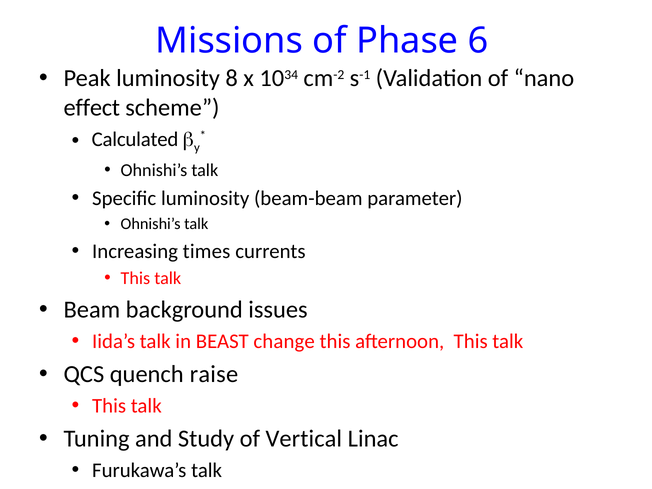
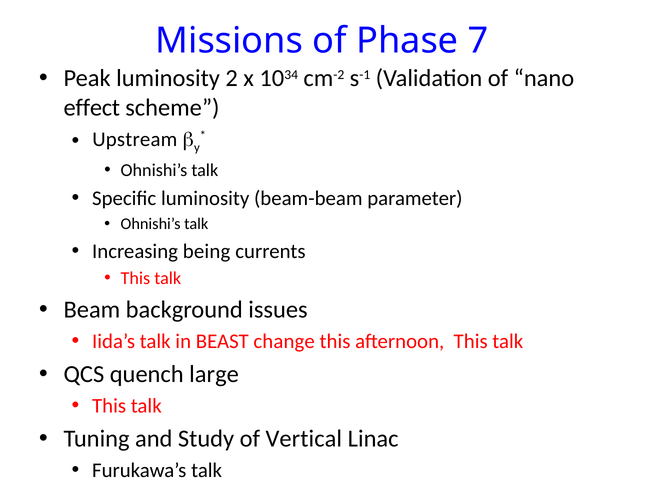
6: 6 -> 7
8: 8 -> 2
Calculated: Calculated -> Upstream
times: times -> being
raise: raise -> large
